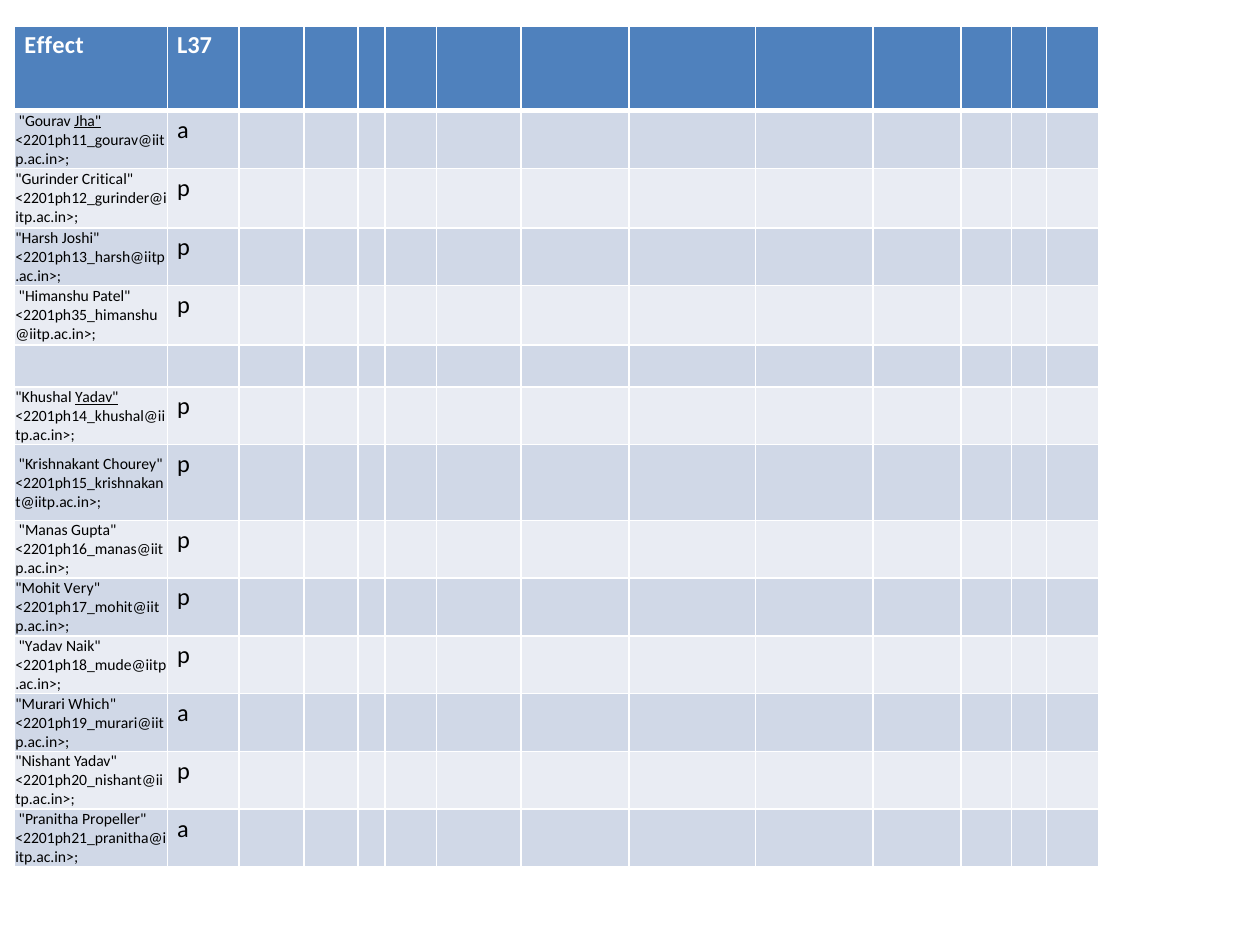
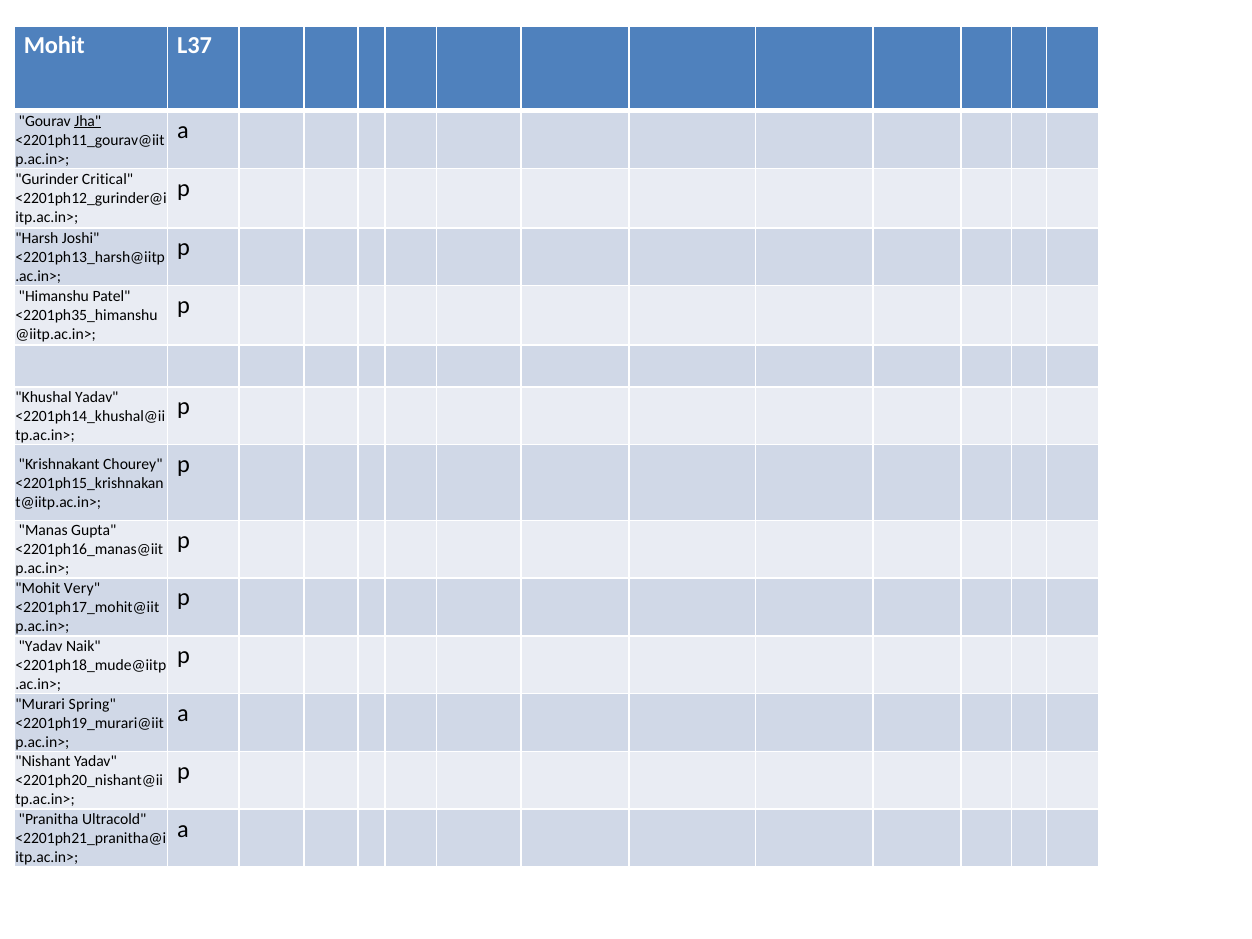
Effect at (54, 46): Effect -> Mohit
Yadav at (97, 397) underline: present -> none
Which: Which -> Spring
Propeller: Propeller -> Ultracold
